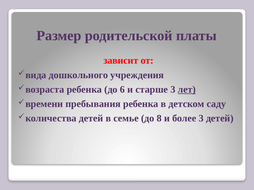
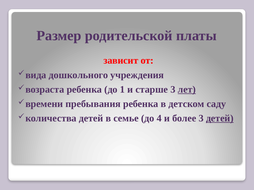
6: 6 -> 1
8: 8 -> 4
детей at (220, 119) underline: none -> present
